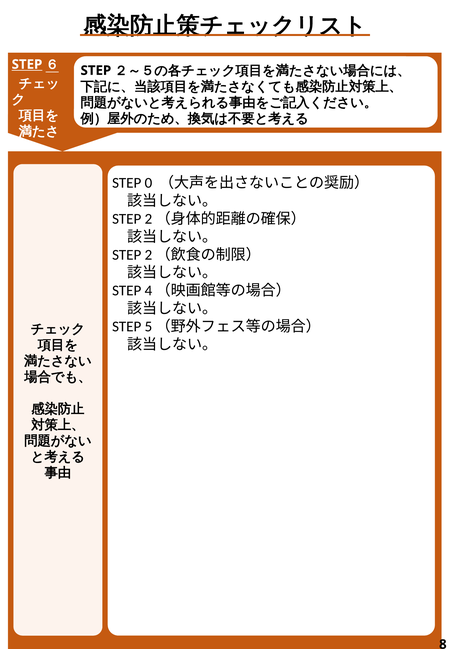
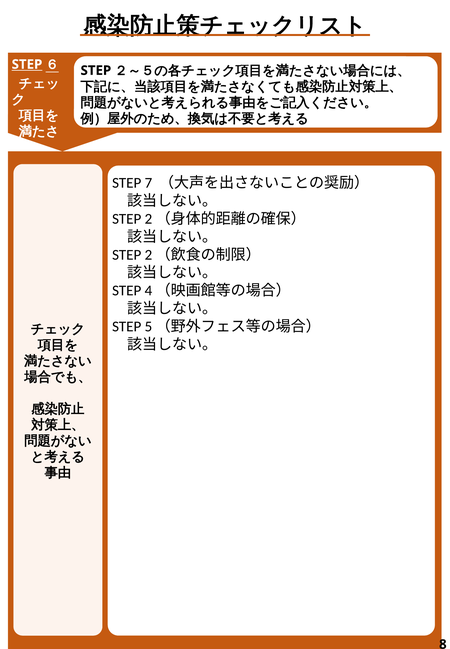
0: 0 -> 7
